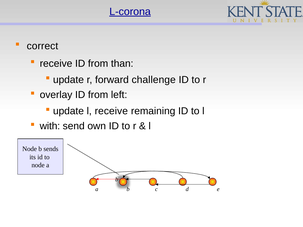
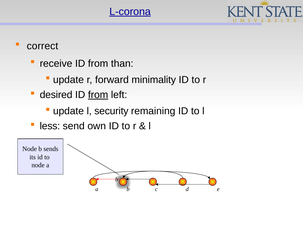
challenge: challenge -> minimality
overlay: overlay -> desired
from at (98, 95) underline: none -> present
l receive: receive -> security
with: with -> less
